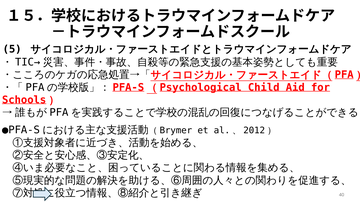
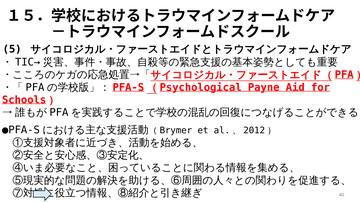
Child: Child -> Payne
